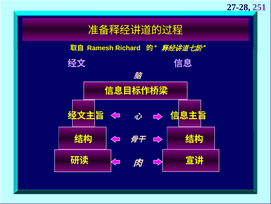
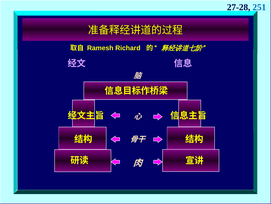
251 colour: purple -> blue
